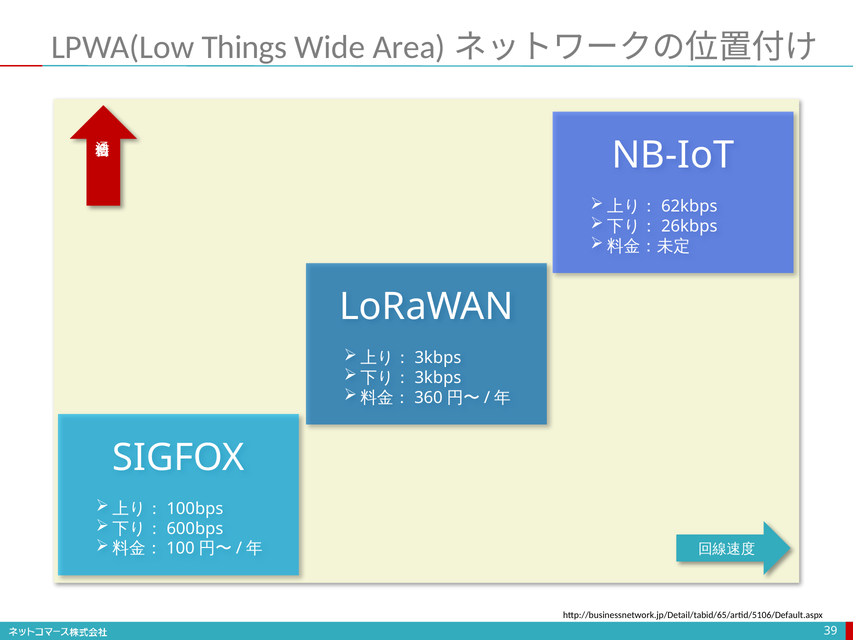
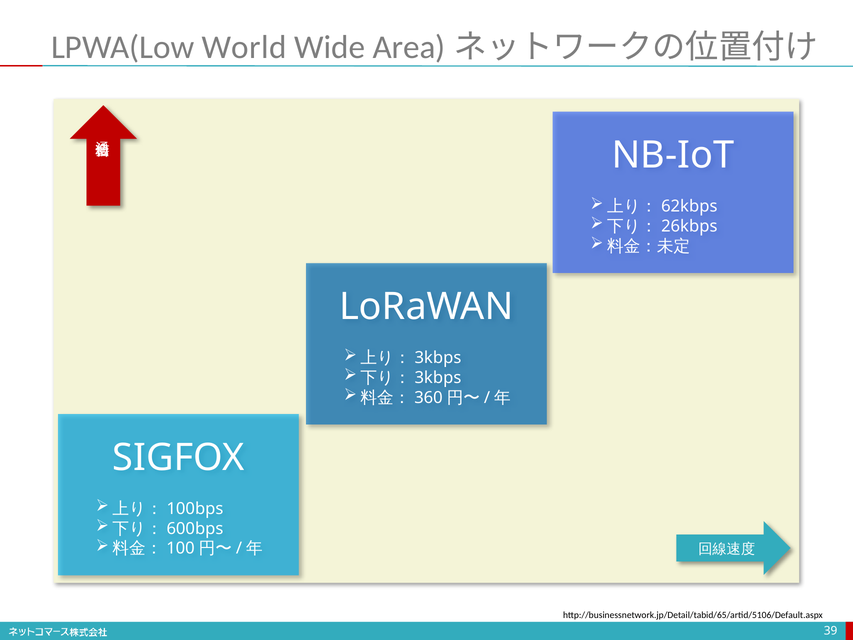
Things: Things -> World
